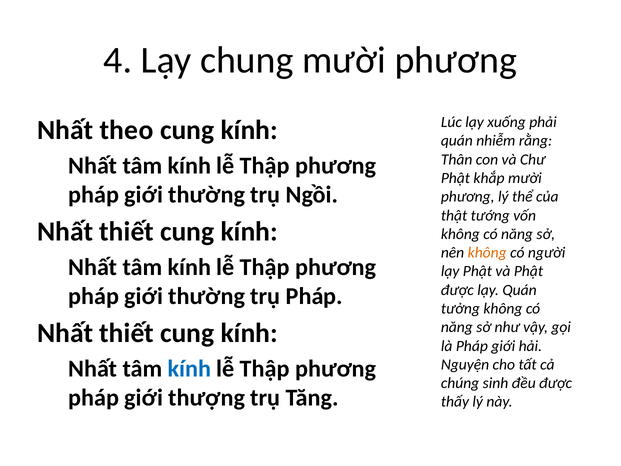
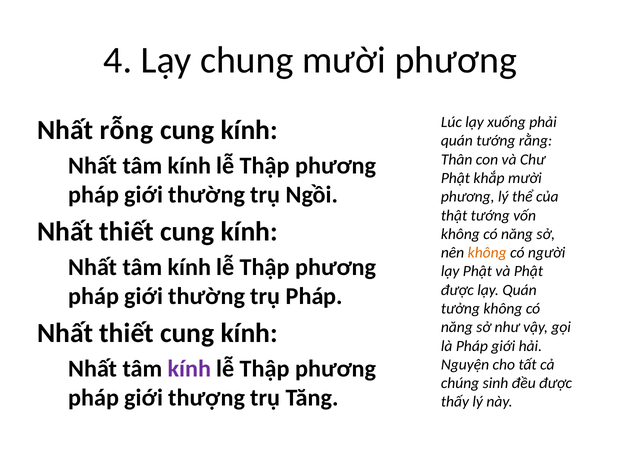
theo: theo -> rỗng
quán nhiễm: nhiễm -> tướng
kính at (189, 369) colour: blue -> purple
